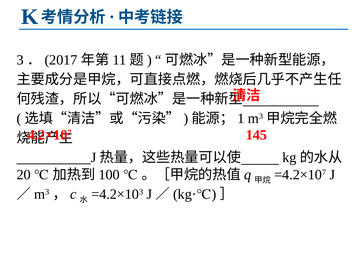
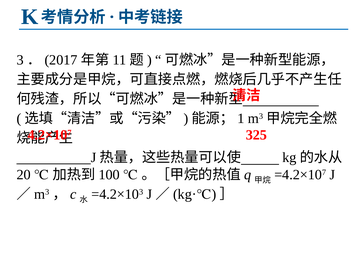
145: 145 -> 325
